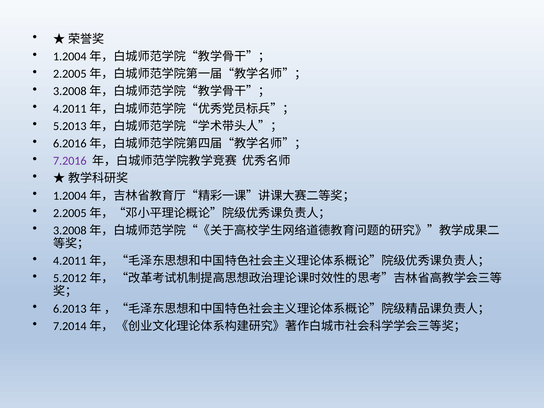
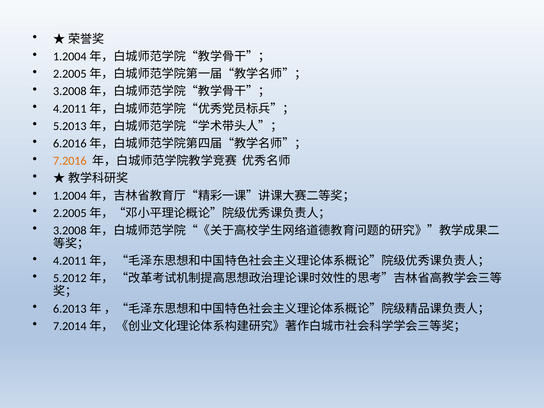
7.2016 colour: purple -> orange
